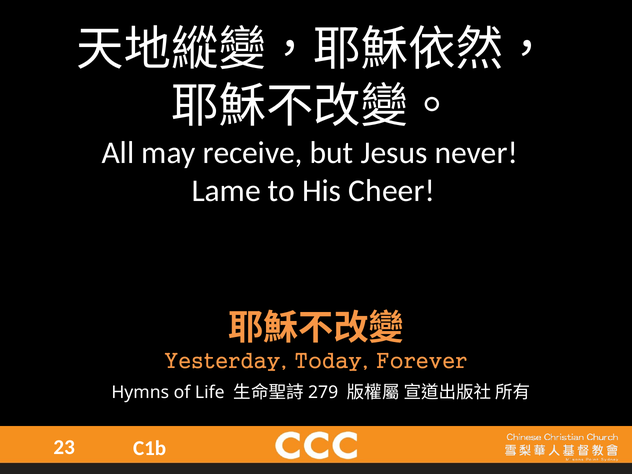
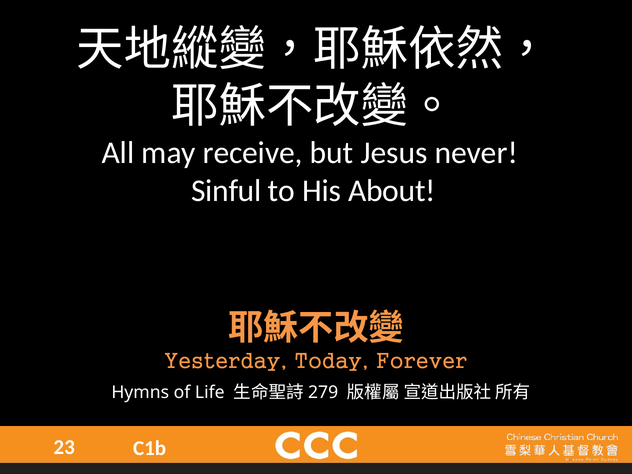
Lame: Lame -> Sinful
Cheer: Cheer -> About
